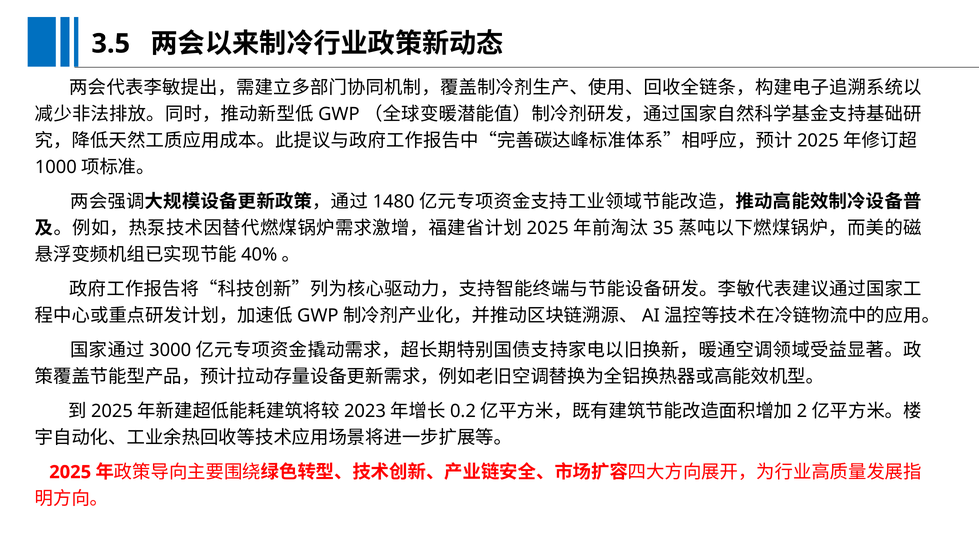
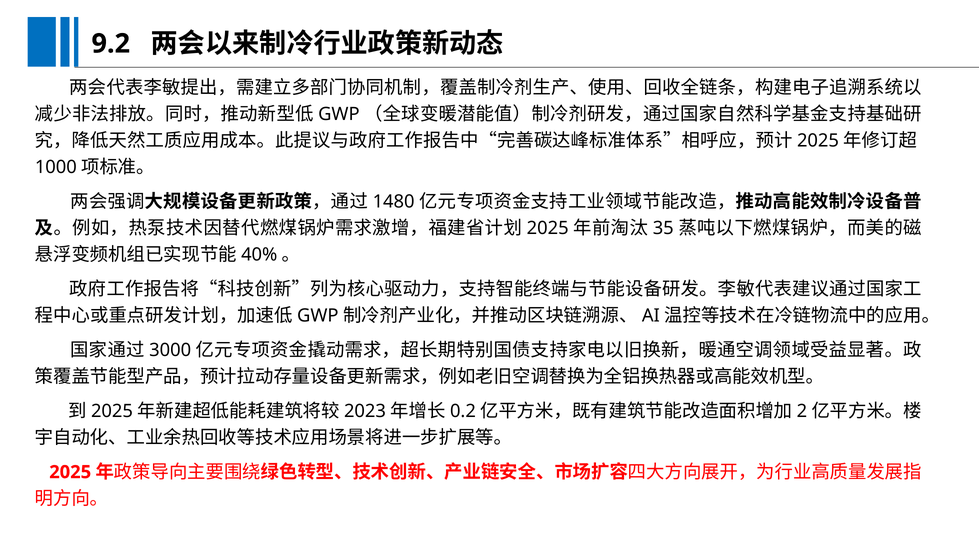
3.5: 3.5 -> 9.2
